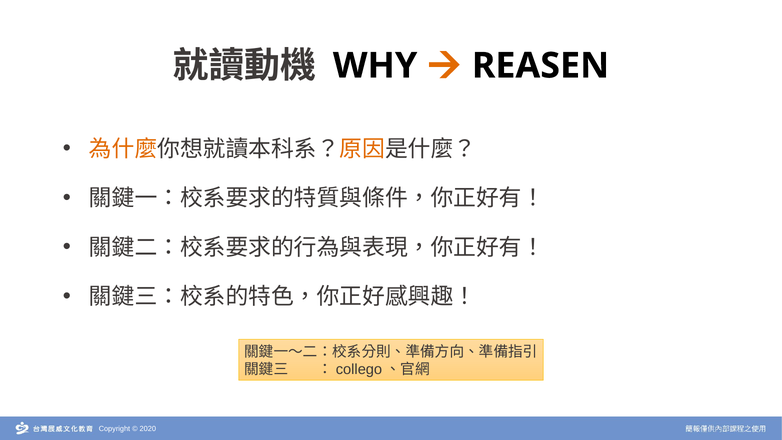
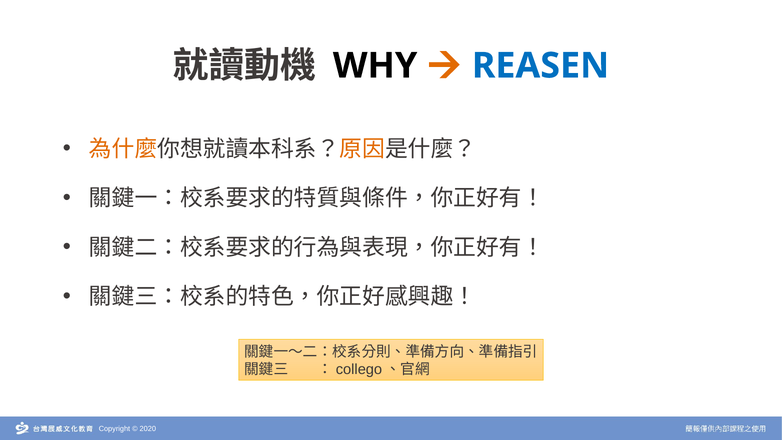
REASEN colour: black -> blue
